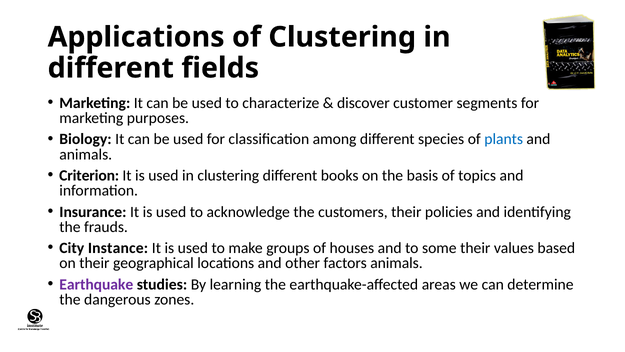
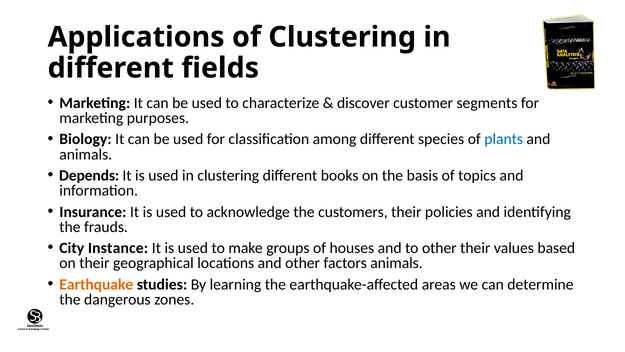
Criterion: Criterion -> Depends
to some: some -> other
Earthquake colour: purple -> orange
